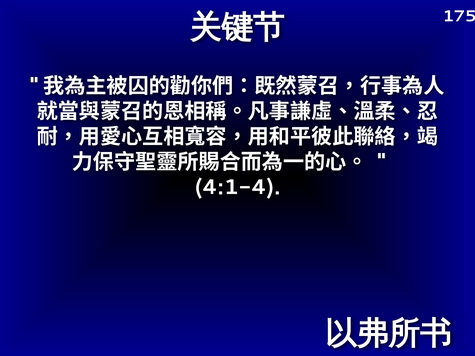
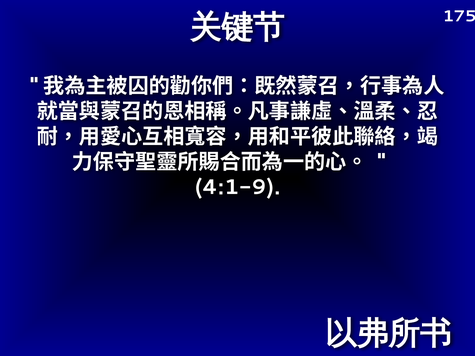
4:1-4: 4:1-4 -> 4:1-9
